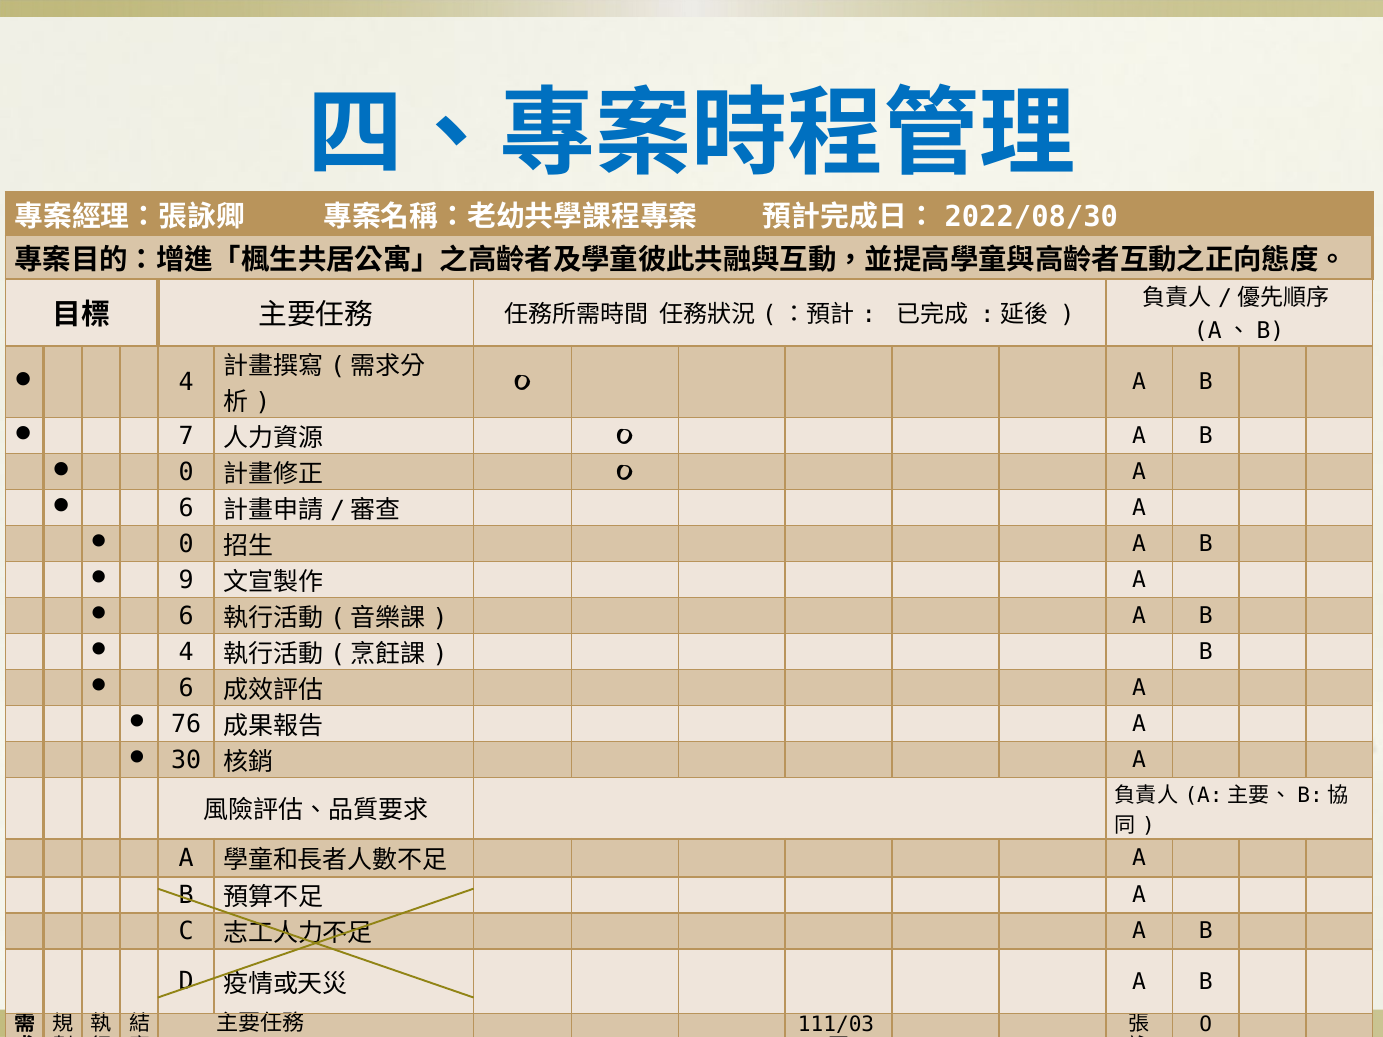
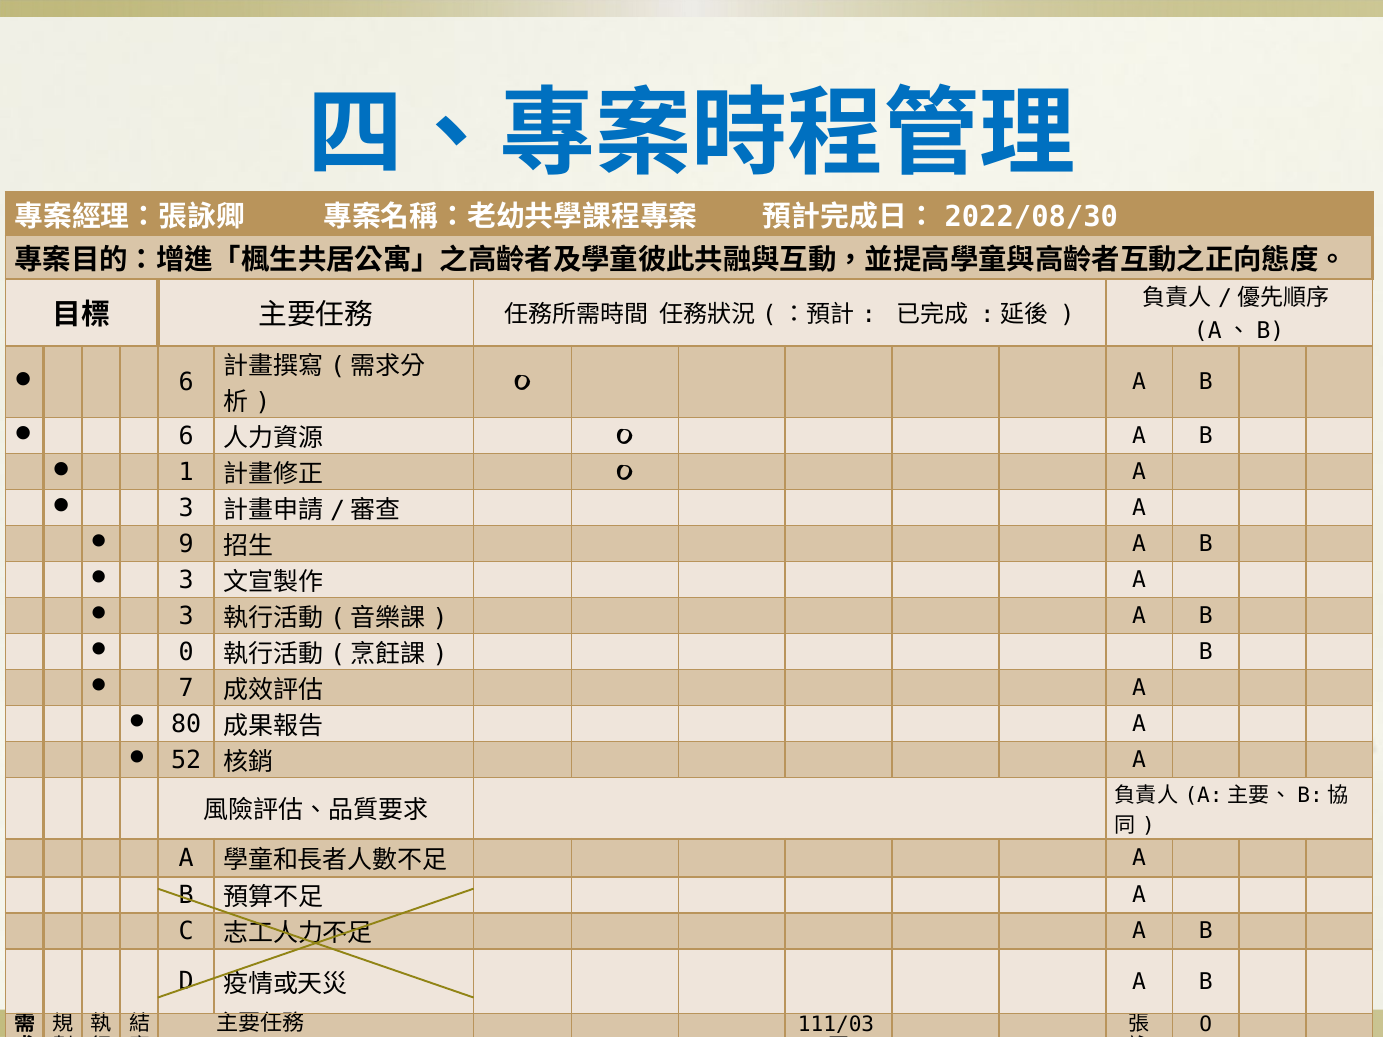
4 at (186, 382): 4 -> 6
7 at (186, 436): 7 -> 6
0 at (186, 472): 0 -> 1
6 at (186, 508): 6 -> 3
0 at (186, 544): 0 -> 9
9 at (186, 580): 9 -> 3
6 at (186, 616): 6 -> 3
4 at (186, 652): 4 -> 0
6 at (186, 688): 6 -> 7
76: 76 -> 80
30: 30 -> 52
